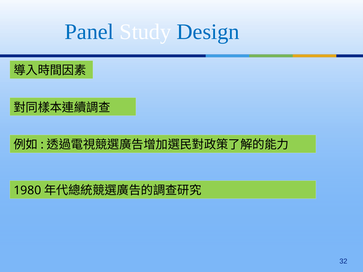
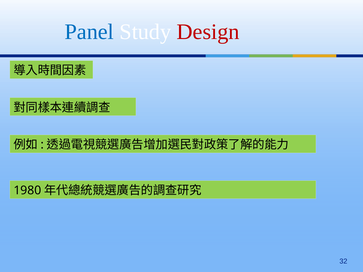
Design colour: blue -> red
